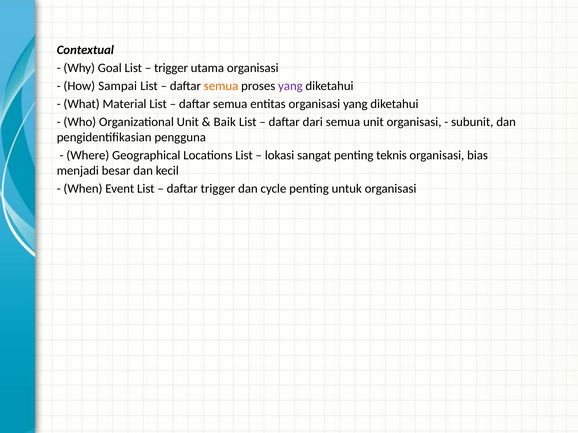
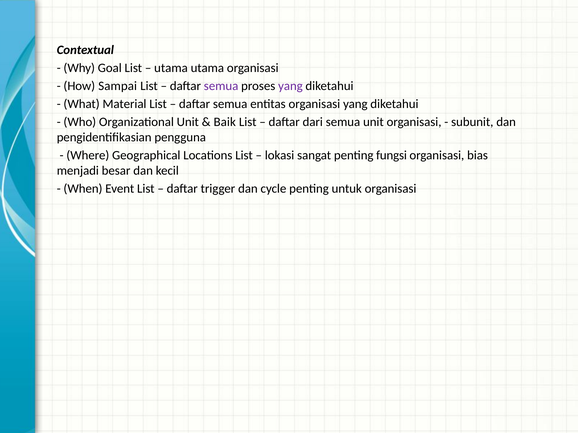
trigger at (171, 68): trigger -> utama
semua at (221, 86) colour: orange -> purple
teknis: teknis -> fungsi
